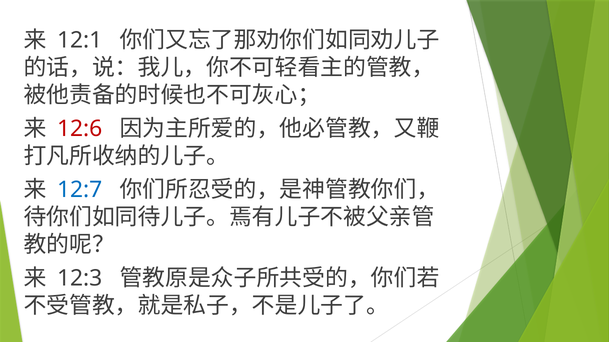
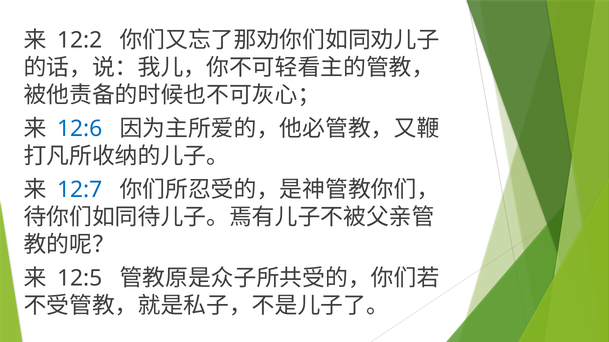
12:1: 12:1 -> 12:2
12:6 colour: red -> blue
12:3: 12:3 -> 12:5
